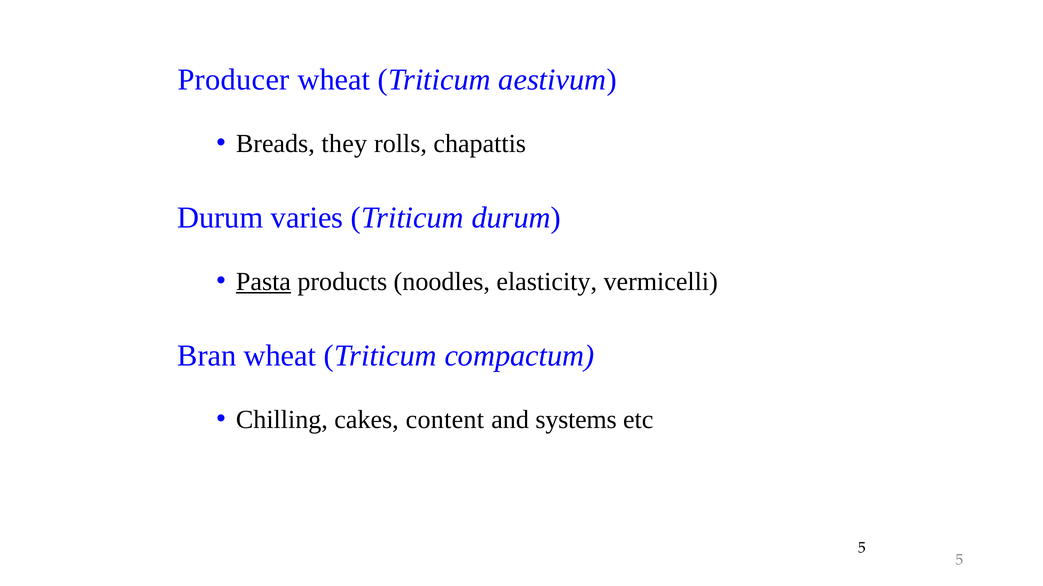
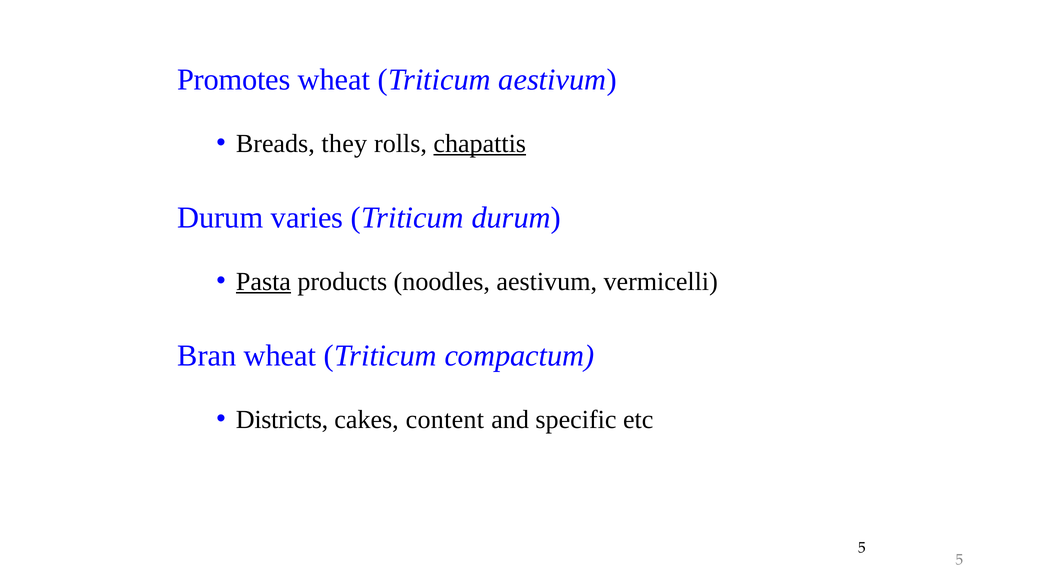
Producer: Producer -> Promotes
chapattis underline: none -> present
noodles elasticity: elasticity -> aestivum
Chilling: Chilling -> Districts
systems: systems -> specific
